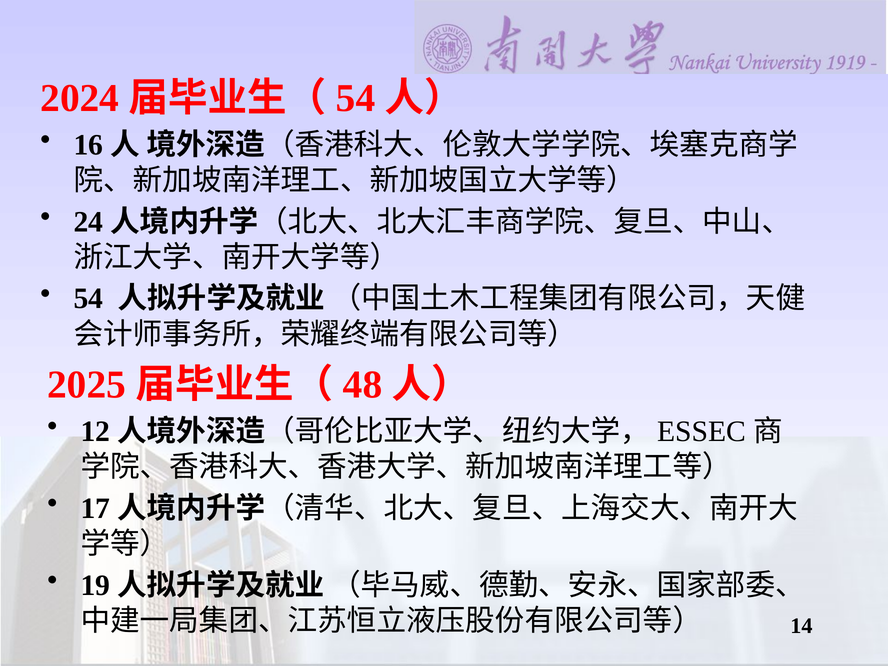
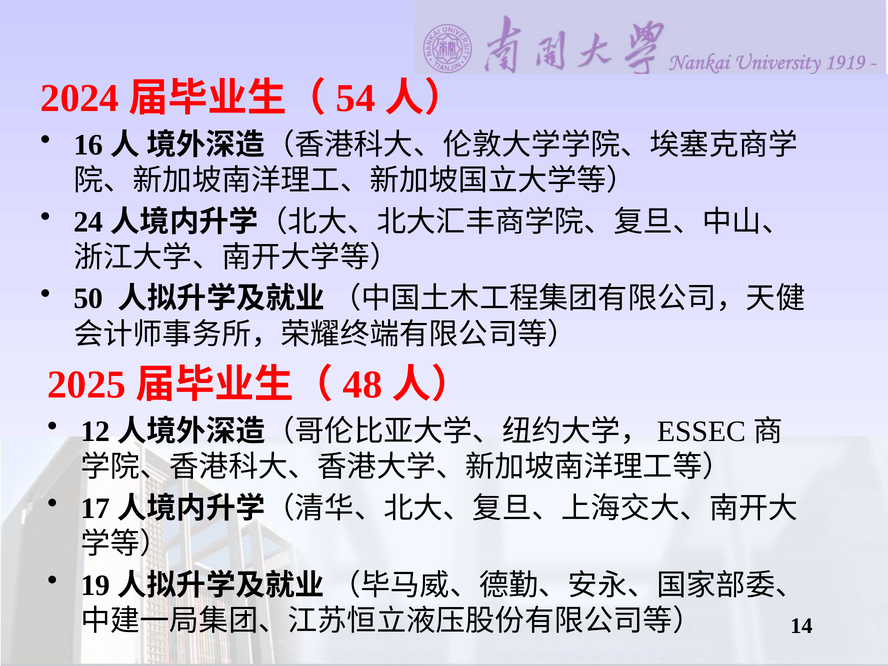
54 at (88, 299): 54 -> 50
